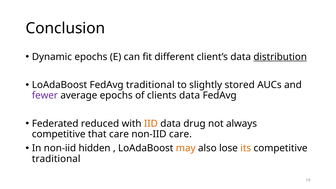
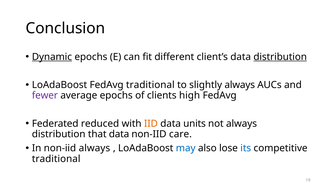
Dynamic underline: none -> present
slightly stored: stored -> always
clients data: data -> high
drug: drug -> units
competitive at (59, 134): competitive -> distribution
that care: care -> data
non-iid hidden: hidden -> always
may colour: orange -> blue
its colour: orange -> blue
